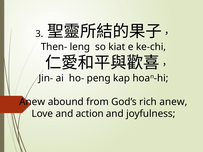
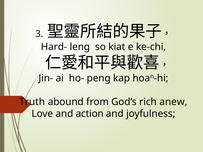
Then-: Then- -> Hard-
Anew at (32, 102): Anew -> Truth
